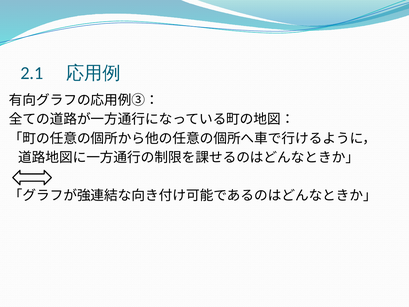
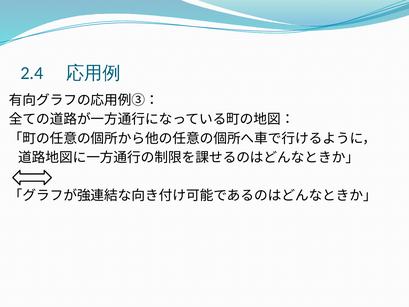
2.1: 2.1 -> 2.4
